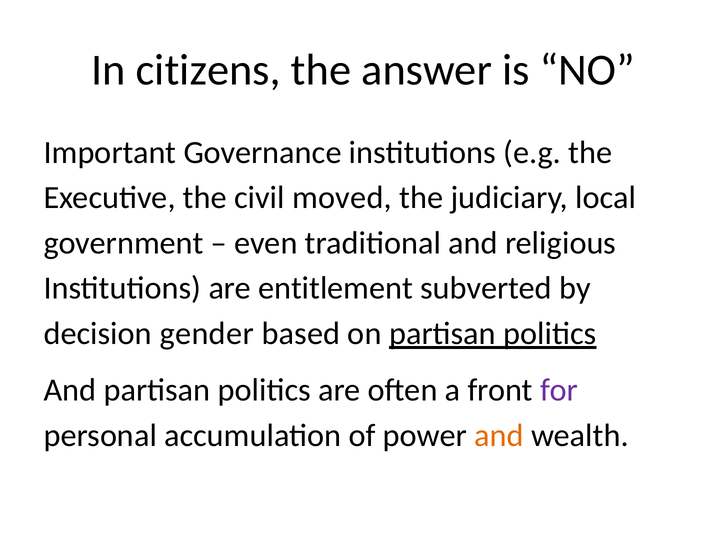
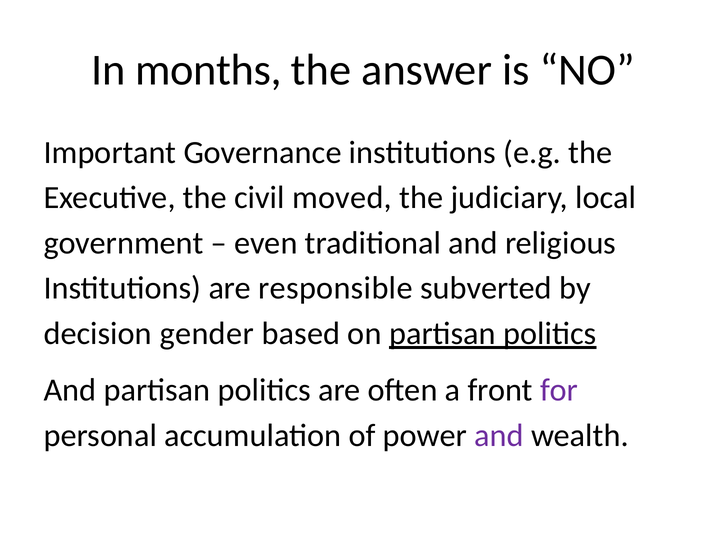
citizens: citizens -> months
entitlement: entitlement -> responsible
and at (499, 436) colour: orange -> purple
